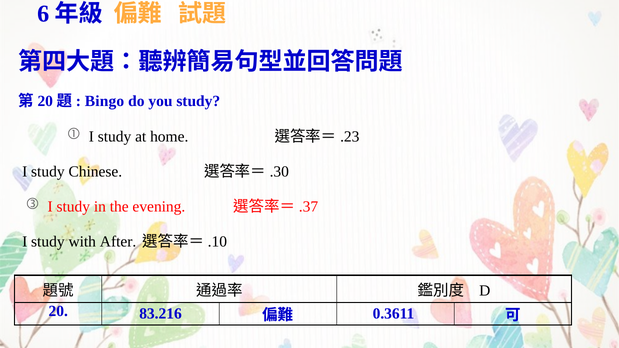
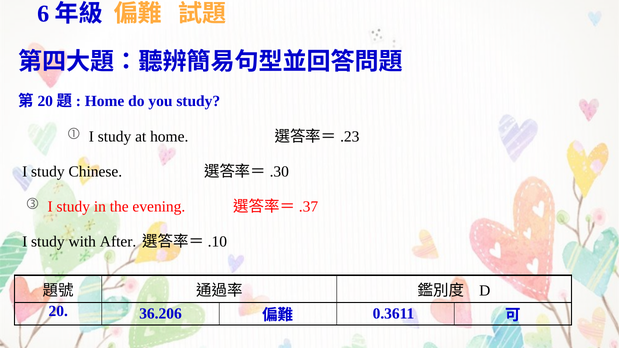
Bingo at (105, 101): Bingo -> Home
83.216: 83.216 -> 36.206
